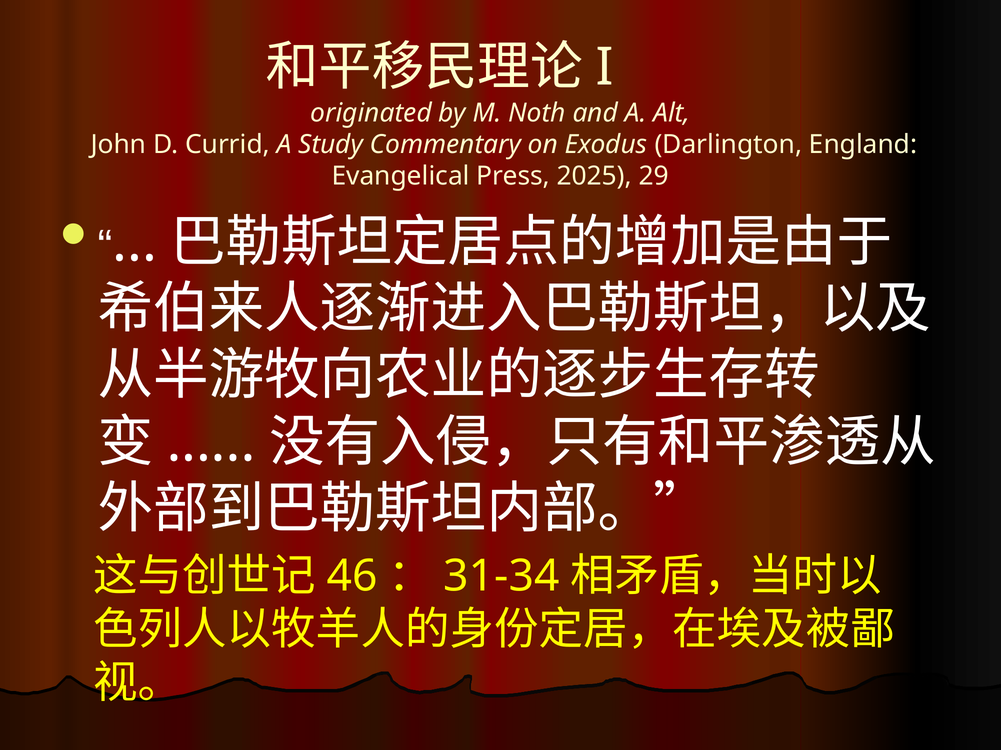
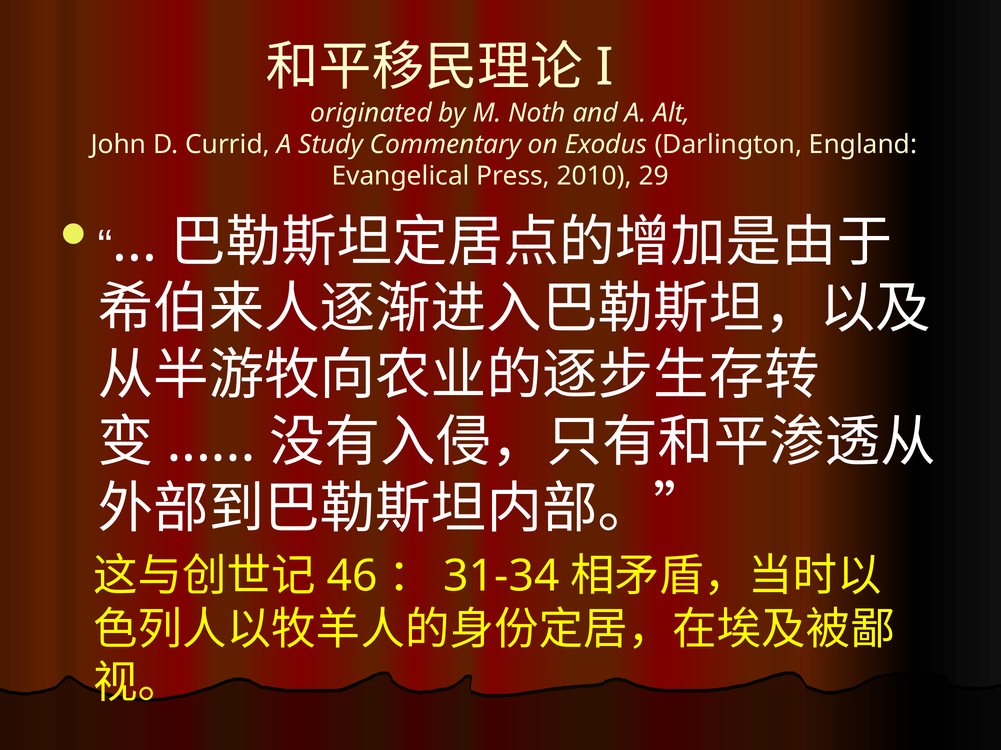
2025: 2025 -> 2010
